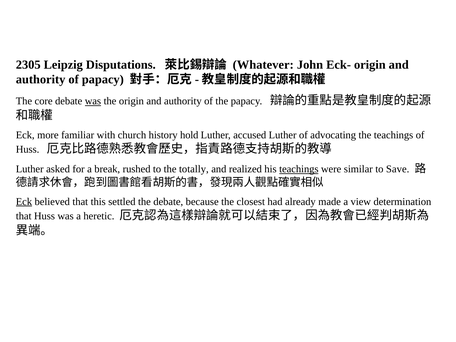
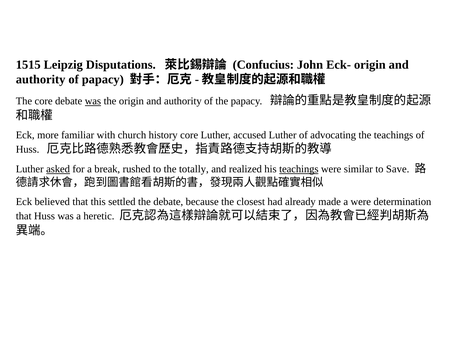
2305: 2305 -> 1515
Whatever: Whatever -> Confucius
history hold: hold -> core
asked underline: none -> present
Eck at (24, 202) underline: present -> none
a view: view -> were
